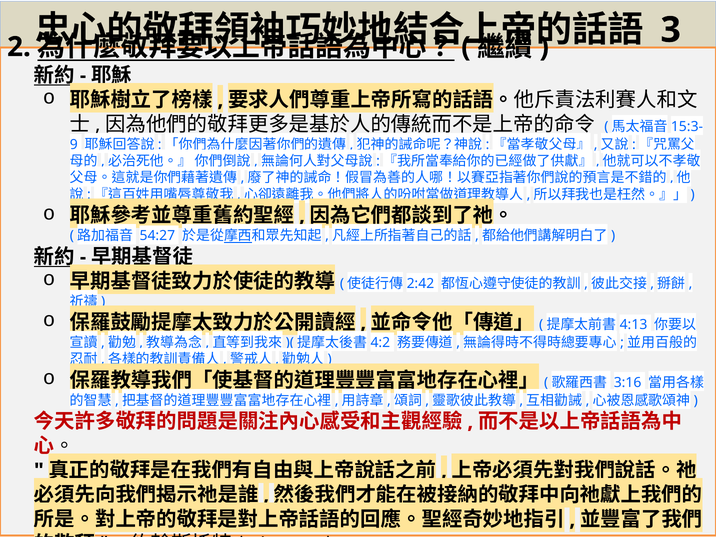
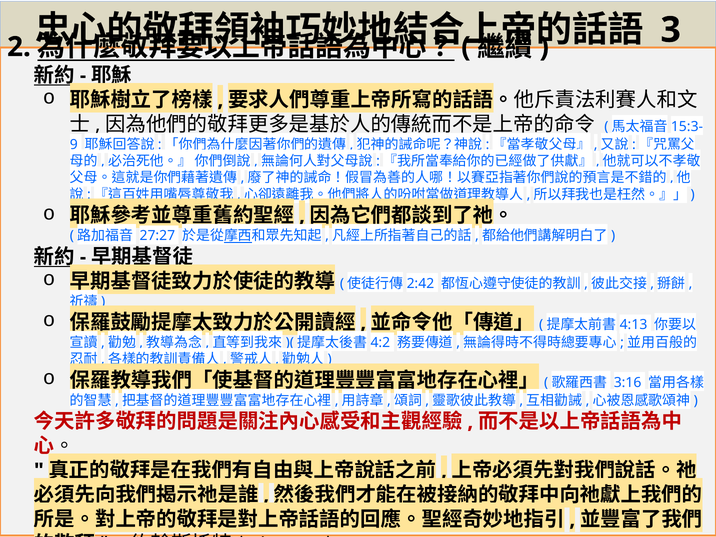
54:27: 54:27 -> 27:27
